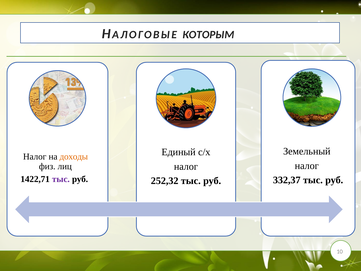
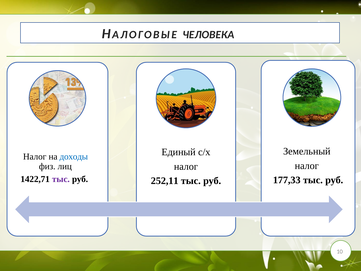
КОТОРЫМ: КОТОРЫМ -> ЧЕЛОВЕКА
доходы colour: orange -> blue
332,37: 332,37 -> 177,33
252,32: 252,32 -> 252,11
